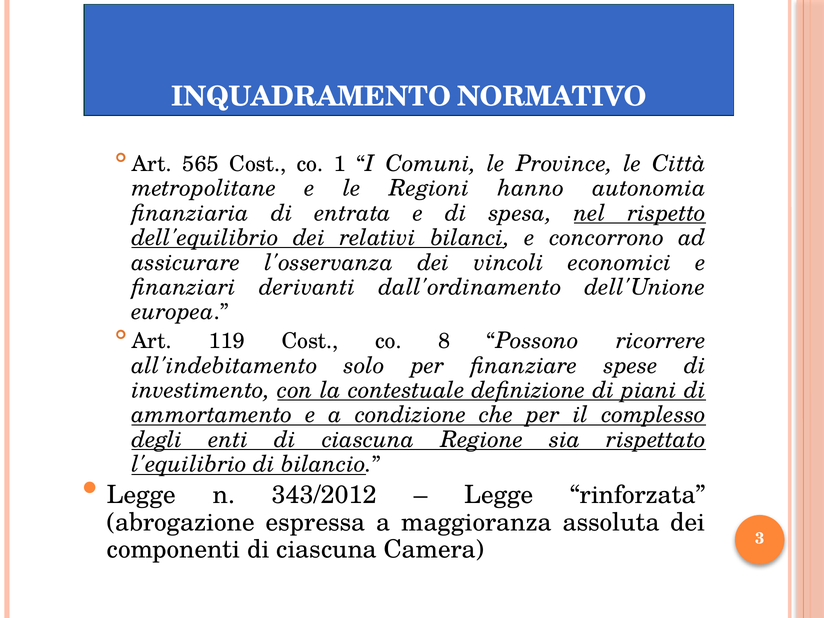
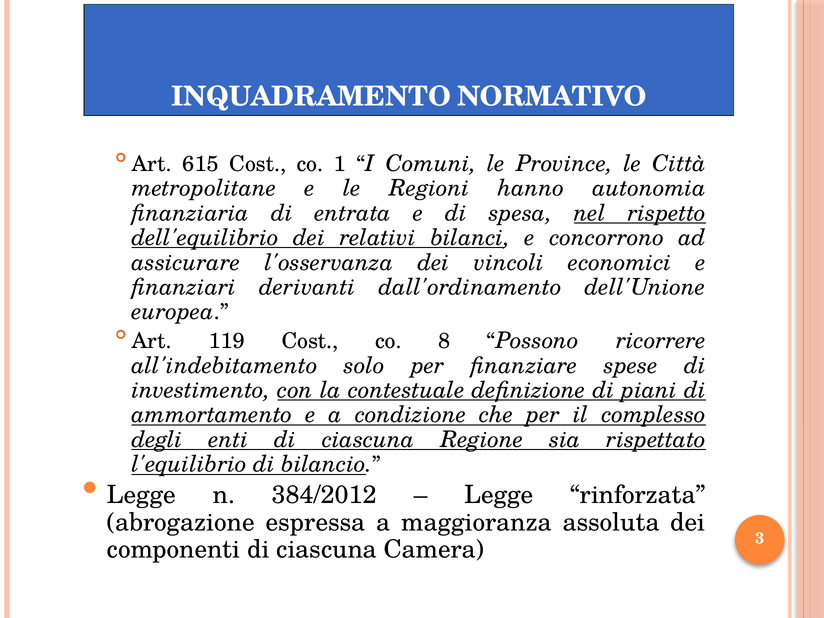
565: 565 -> 615
343/2012: 343/2012 -> 384/2012
